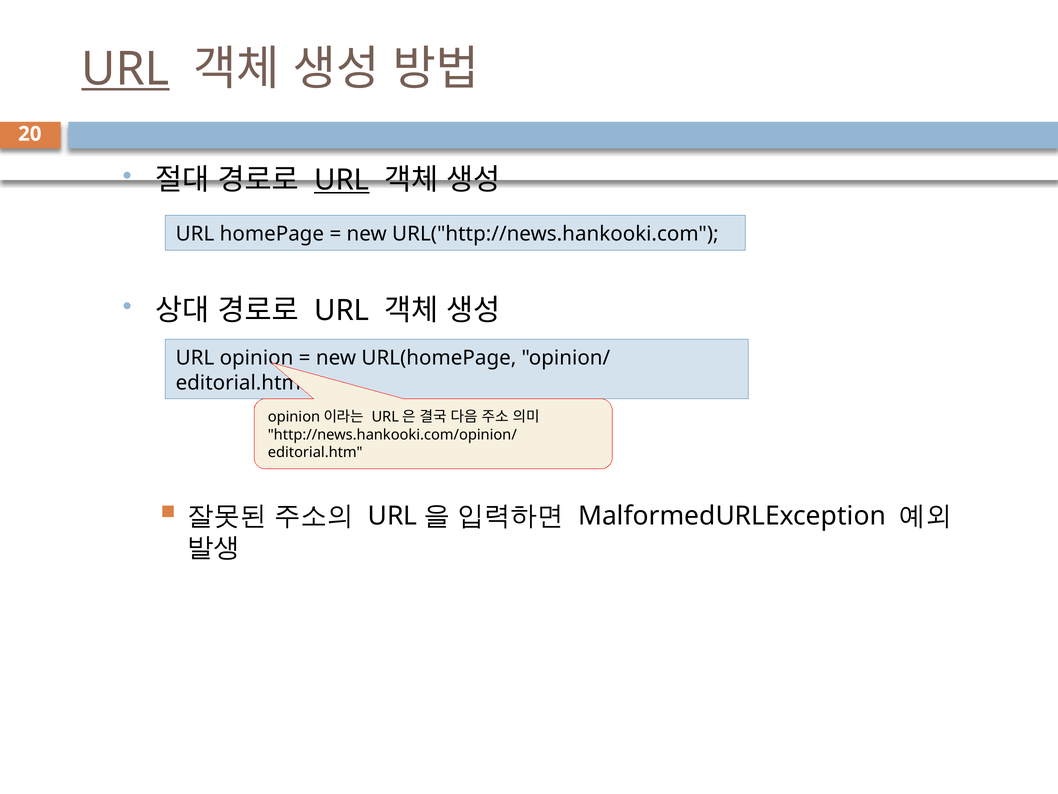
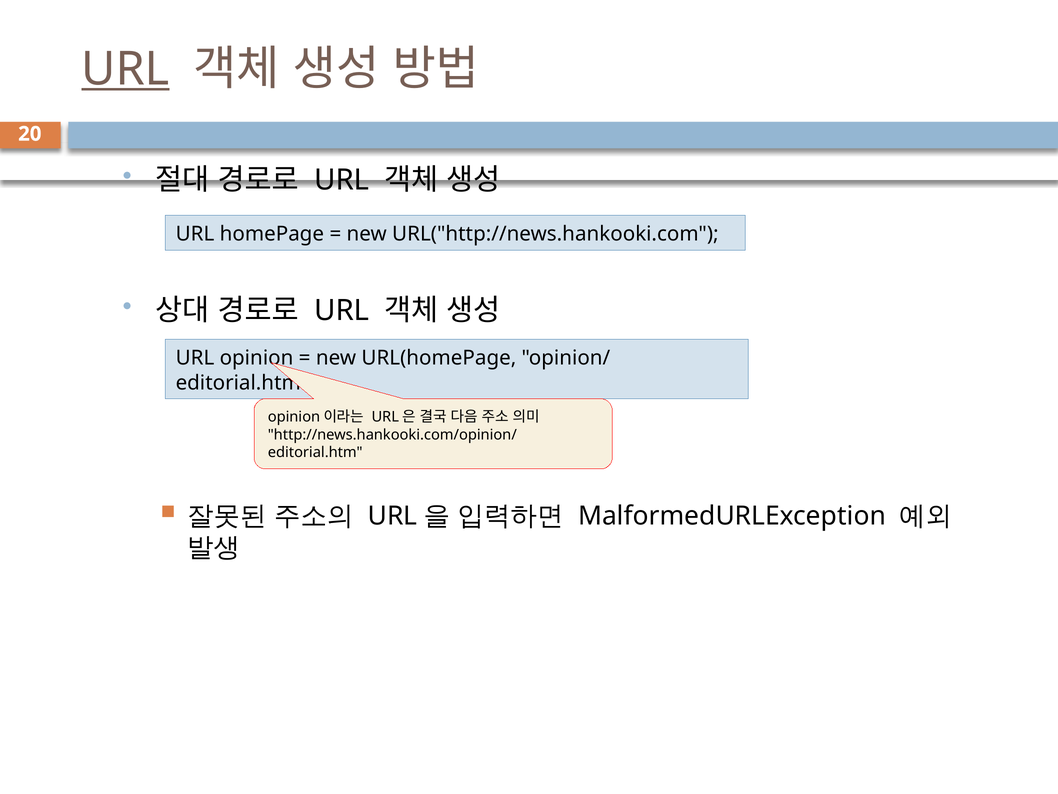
URL at (342, 180) underline: present -> none
